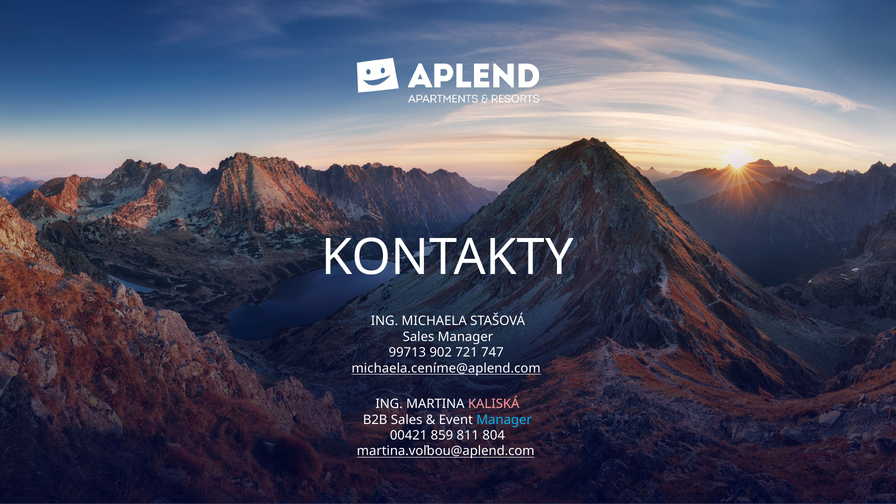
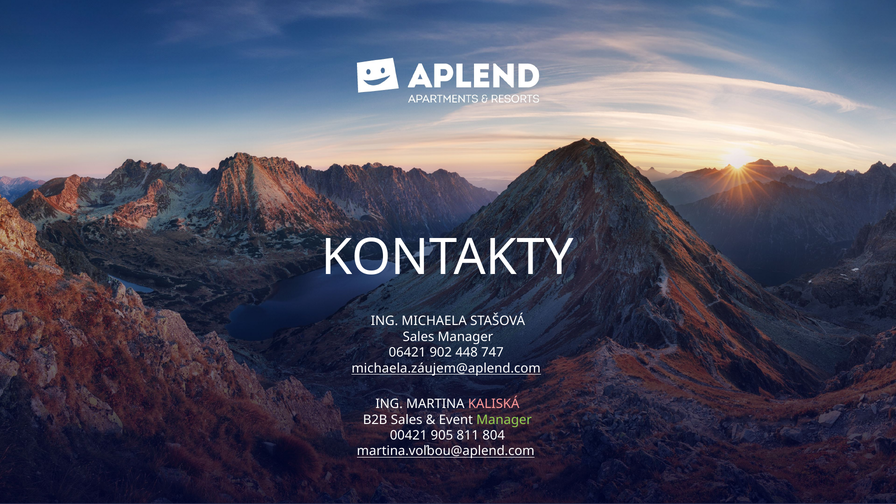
99713: 99713 -> 06421
721: 721 -> 448
michaela.ceníme@aplend.com: michaela.ceníme@aplend.com -> michaela.záujem@aplend.com
Manager at (504, 420) colour: light blue -> light green
859: 859 -> 905
